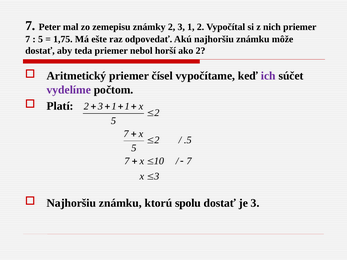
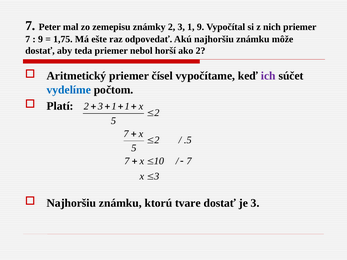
1 2: 2 -> 9
5 at (41, 39): 5 -> 9
vydelíme colour: purple -> blue
spolu: spolu -> tvare
